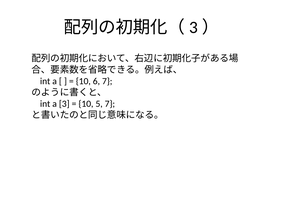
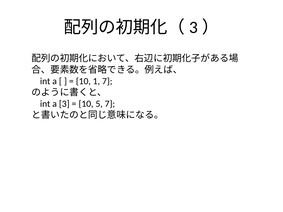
6: 6 -> 1
